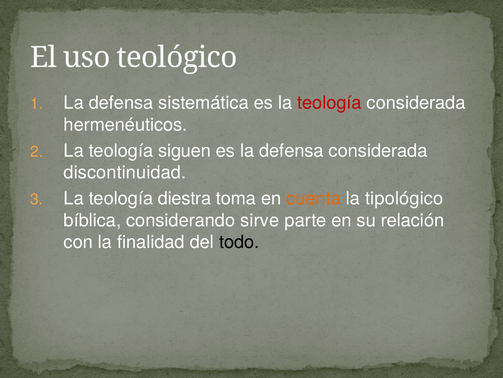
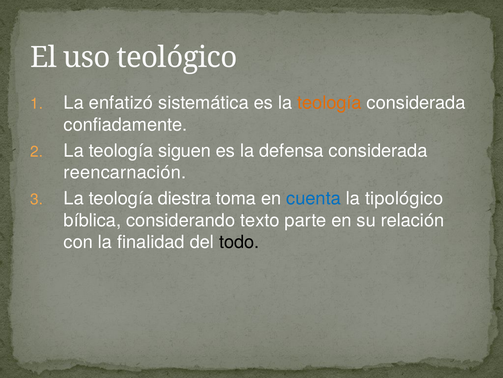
defensa at (121, 103): defensa -> enfatizó
teología at (329, 103) colour: red -> orange
hermenéuticos: hermenéuticos -> confiadamente
discontinuidad: discontinuidad -> reencarnación
cuenta colour: orange -> blue
sirve: sirve -> texto
